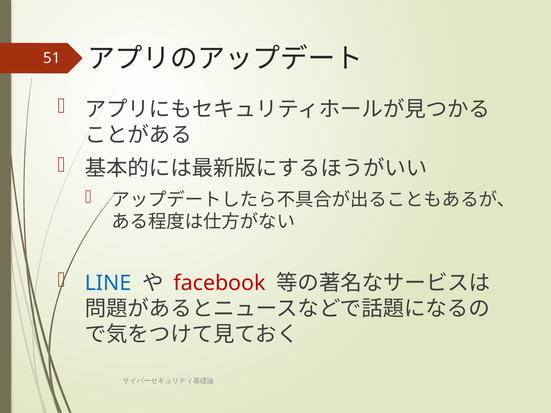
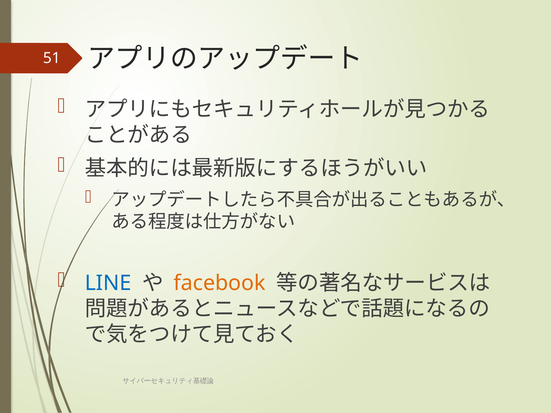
facebook colour: red -> orange
